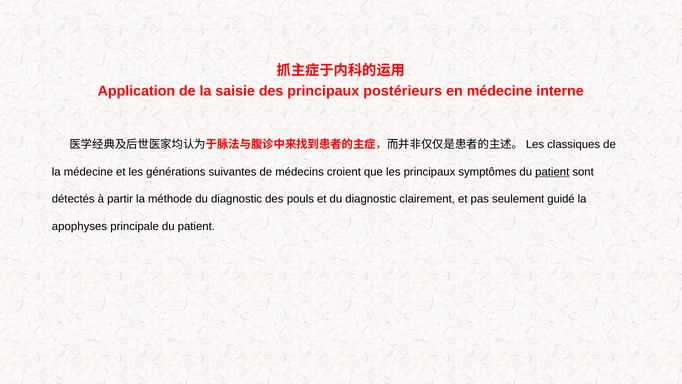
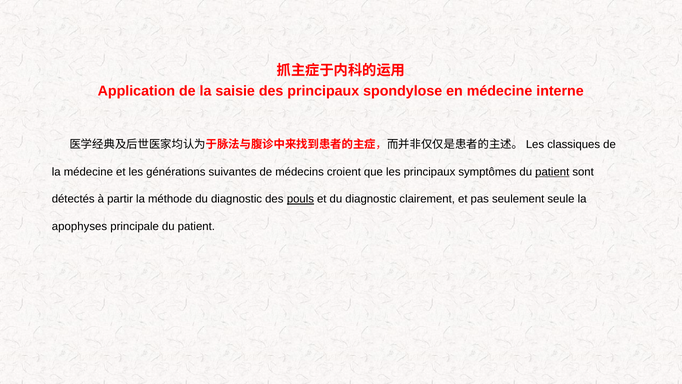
postérieurs: postérieurs -> spondylose
pouls underline: none -> present
guidé: guidé -> seule
